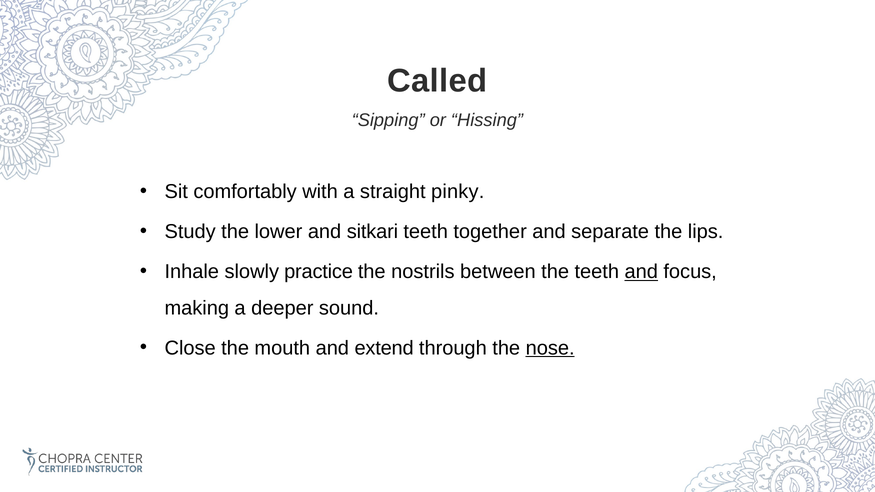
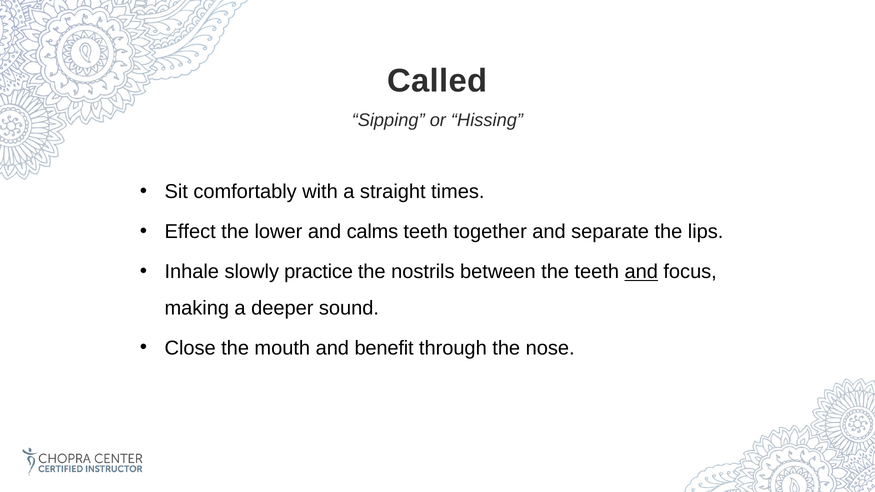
pinky: pinky -> times
Study: Study -> Effect
sitkari: sitkari -> calms
extend: extend -> benefit
nose underline: present -> none
